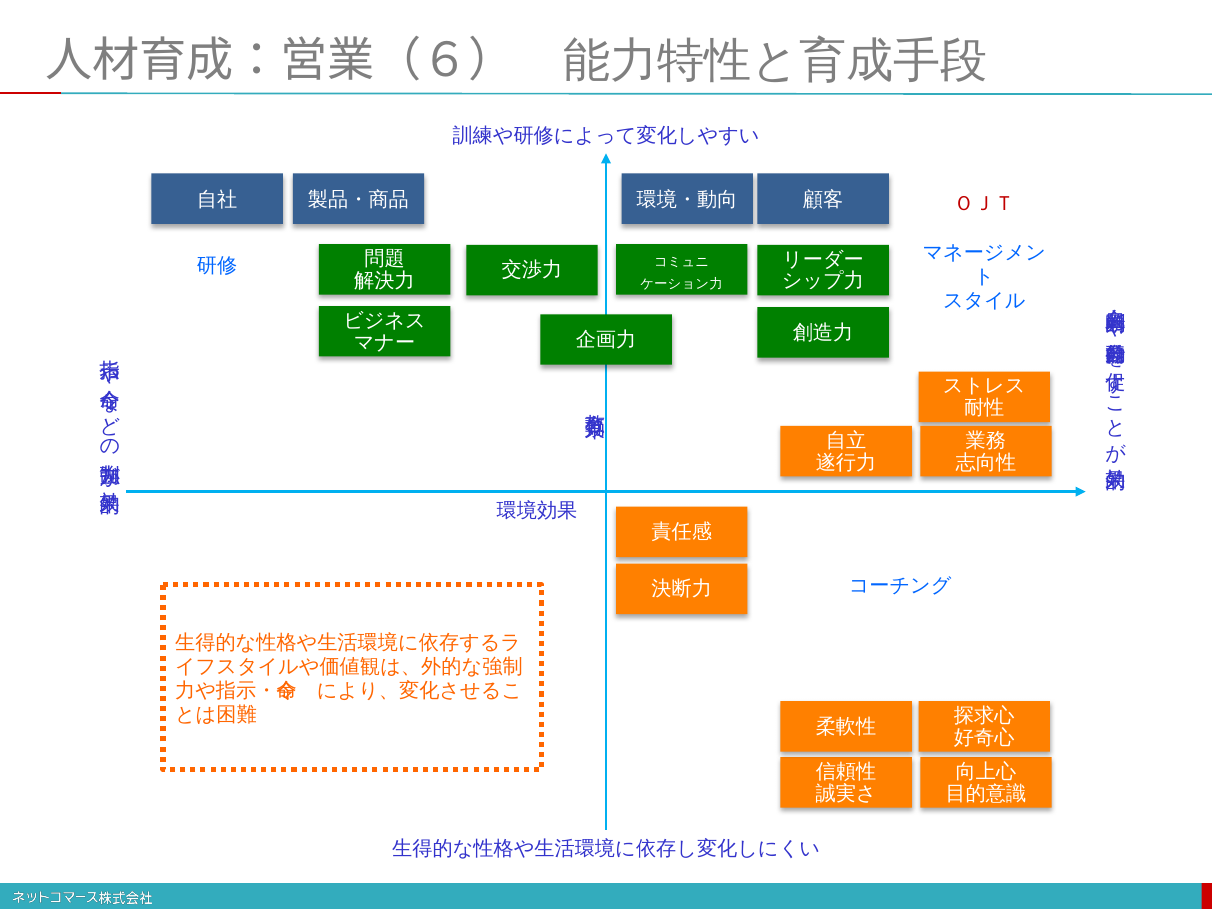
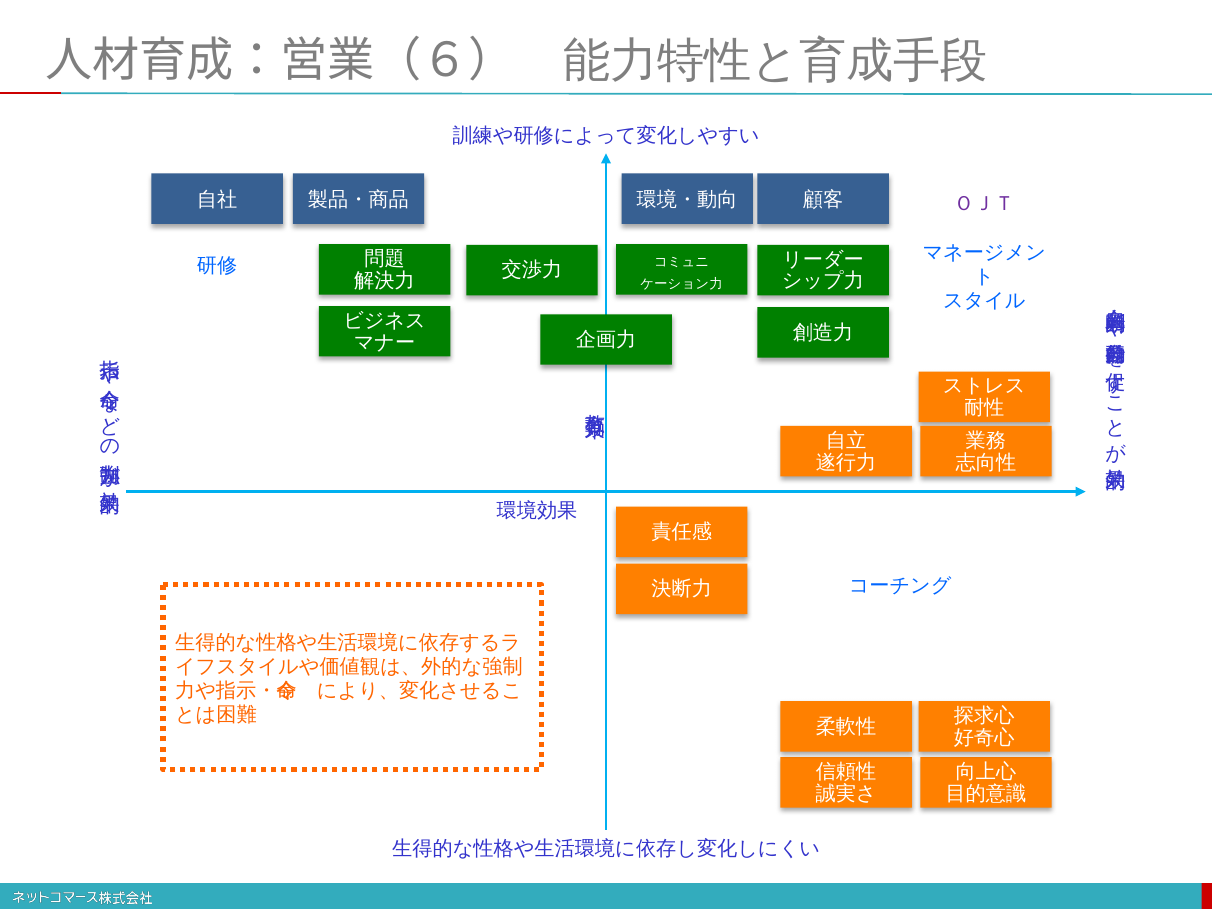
ＯＪＴ colour: red -> purple
